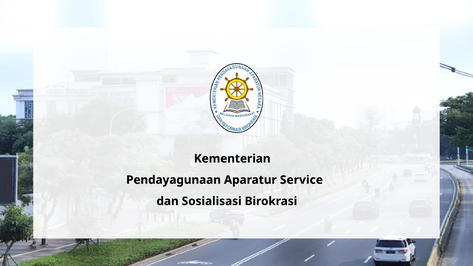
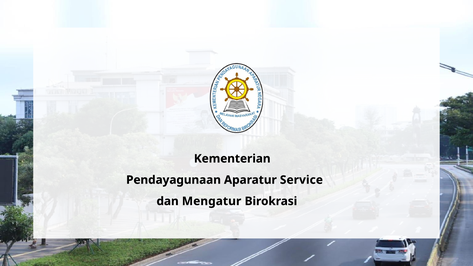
Sosialisasi: Sosialisasi -> Mengatur
